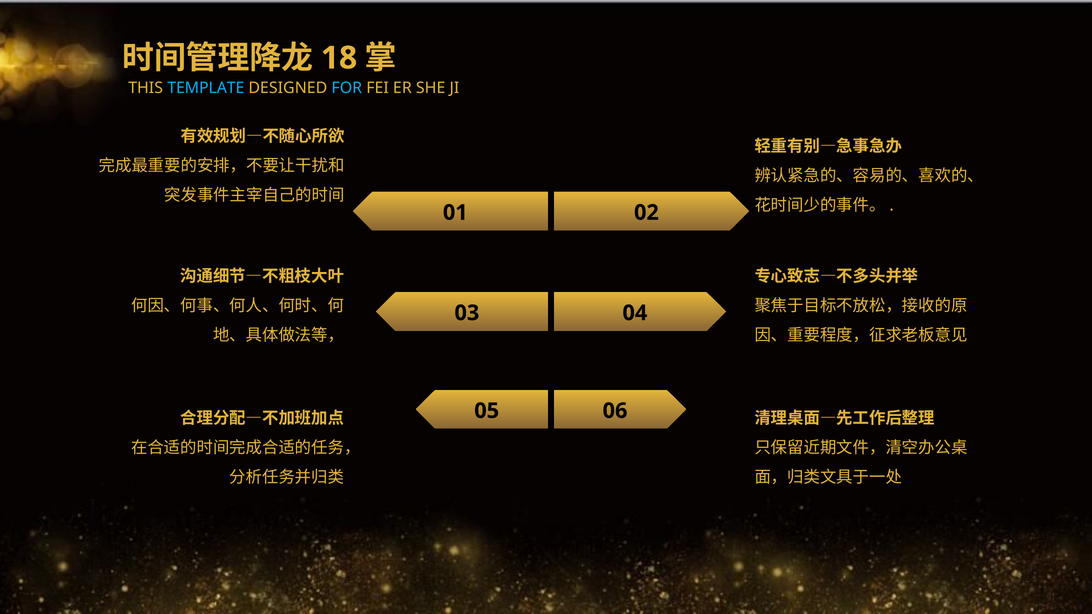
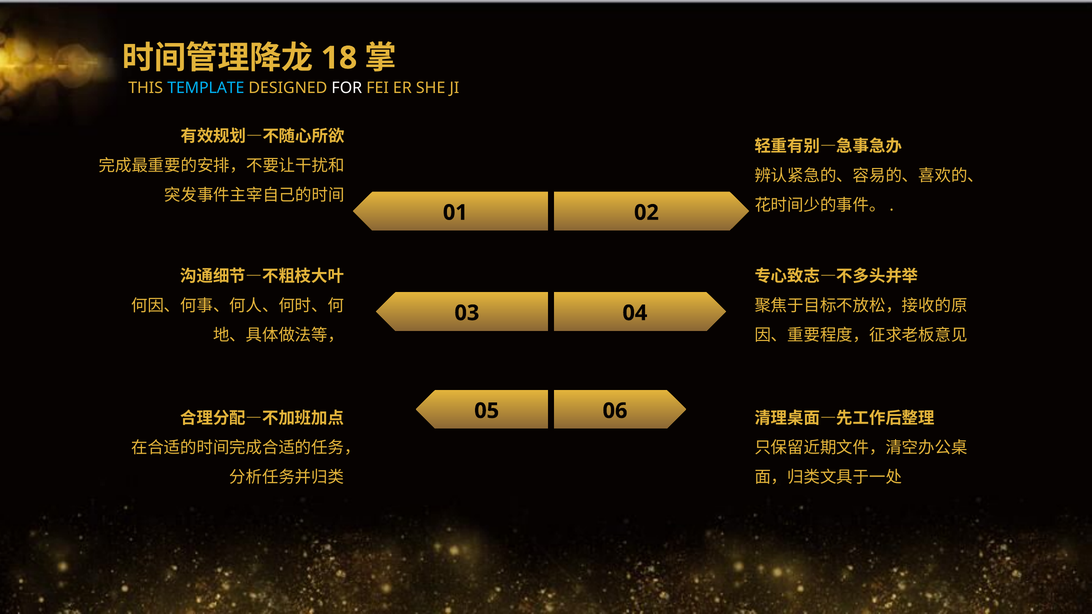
FOR colour: light blue -> white
